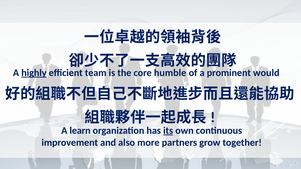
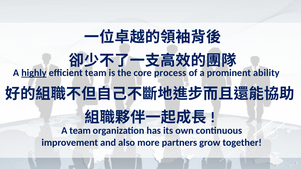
humble: humble -> process
would: would -> ability
A learn: learn -> team
its underline: present -> none
